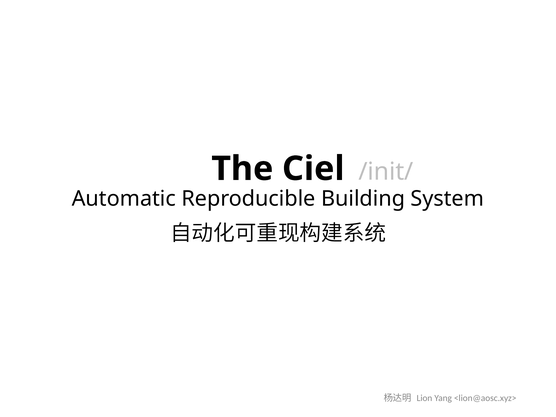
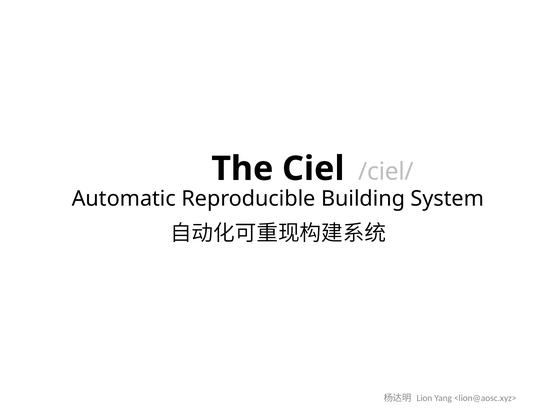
/init/: /init/ -> /ciel/
